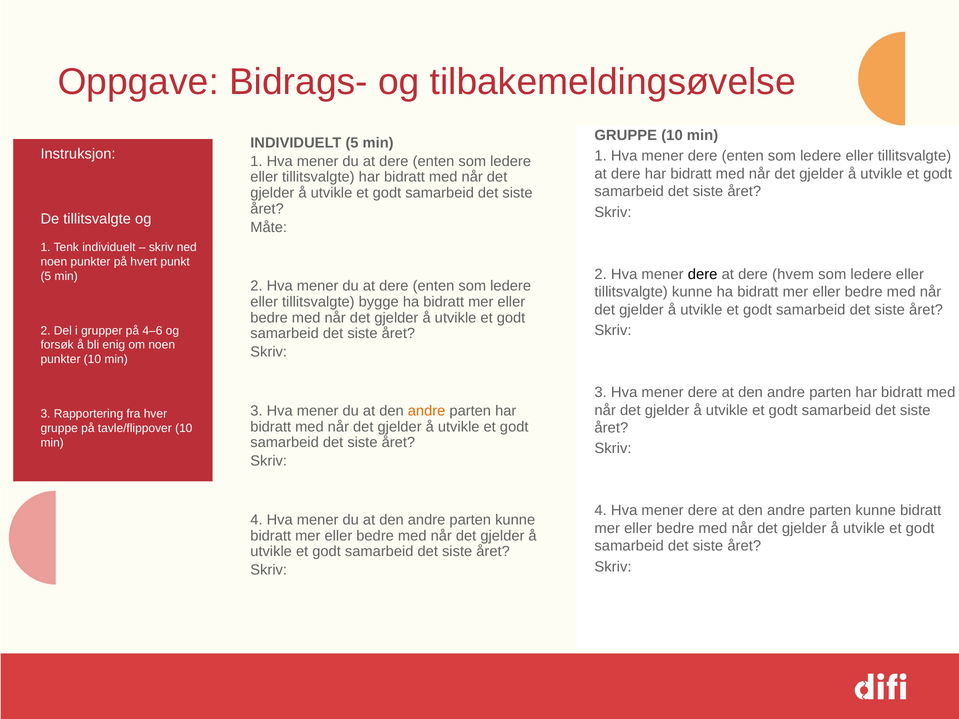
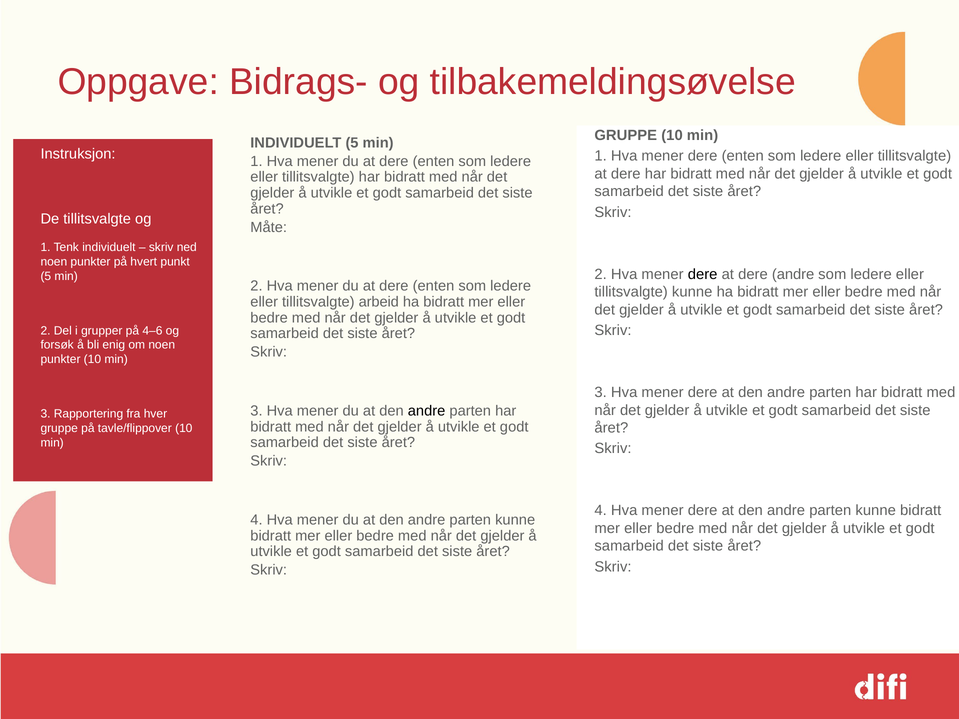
dere hvem: hvem -> andre
bygge: bygge -> arbeid
andre at (427, 411) colour: orange -> black
